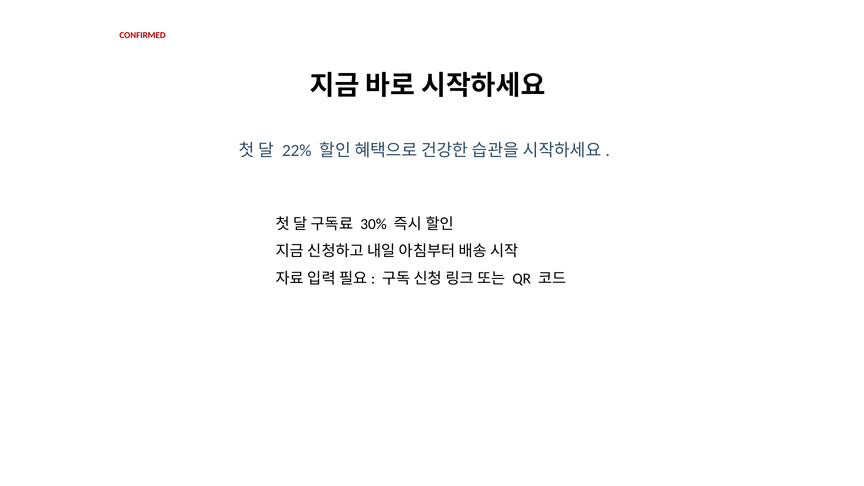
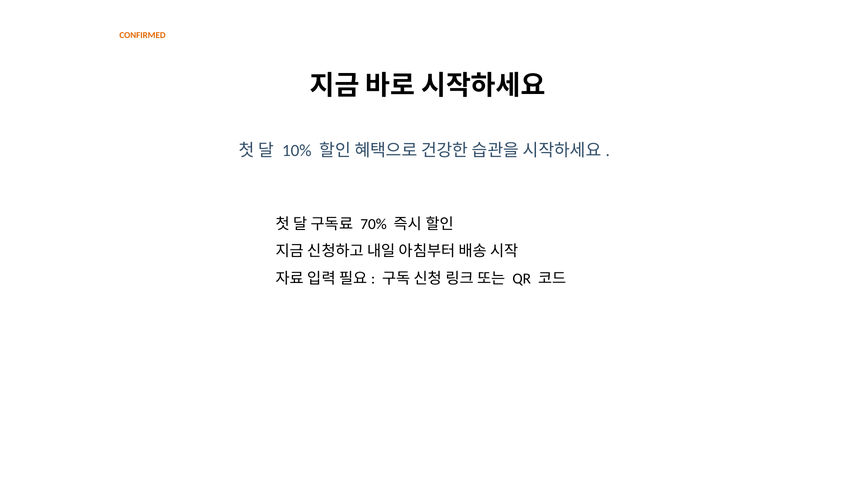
CONFIRMED colour: red -> orange
22%: 22% -> 10%
30%: 30% -> 70%
